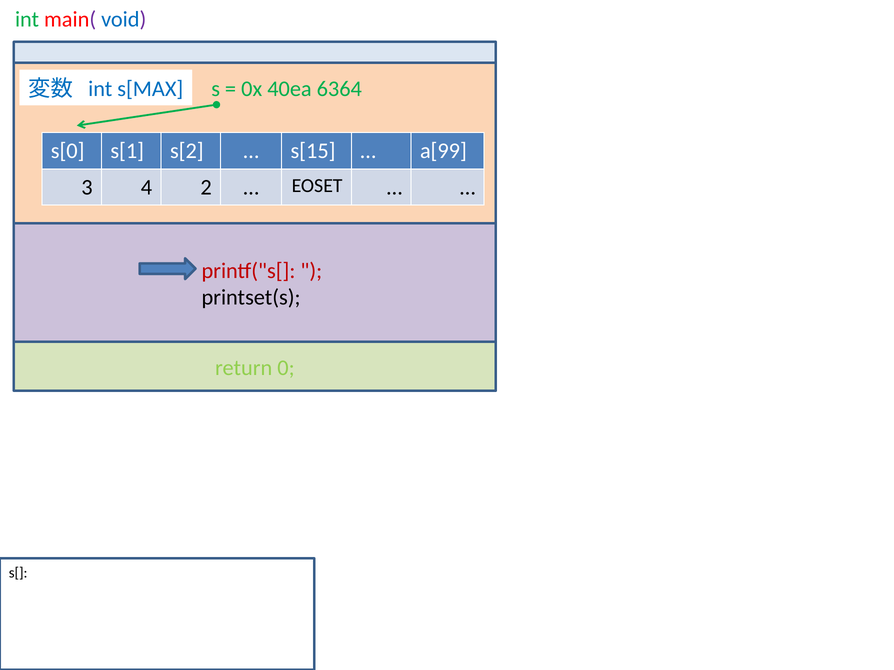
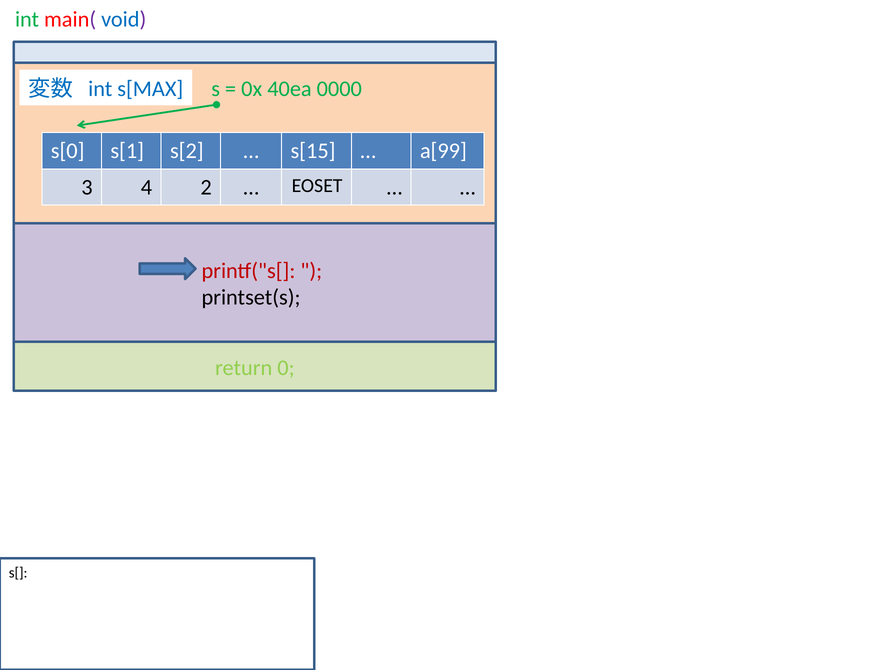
6364: 6364 -> 0000
